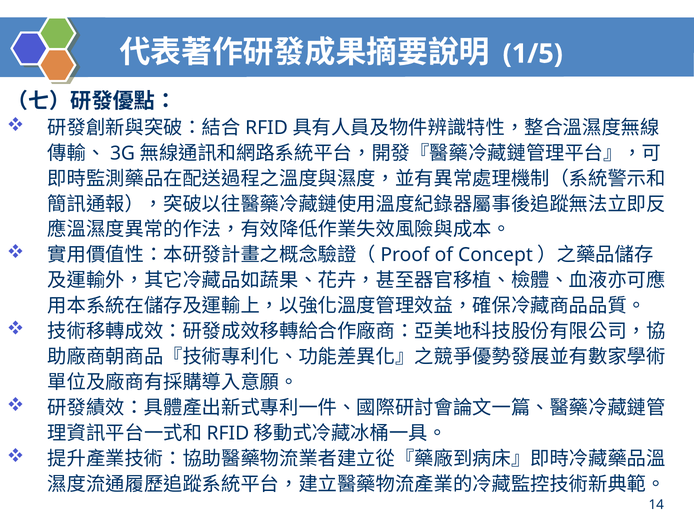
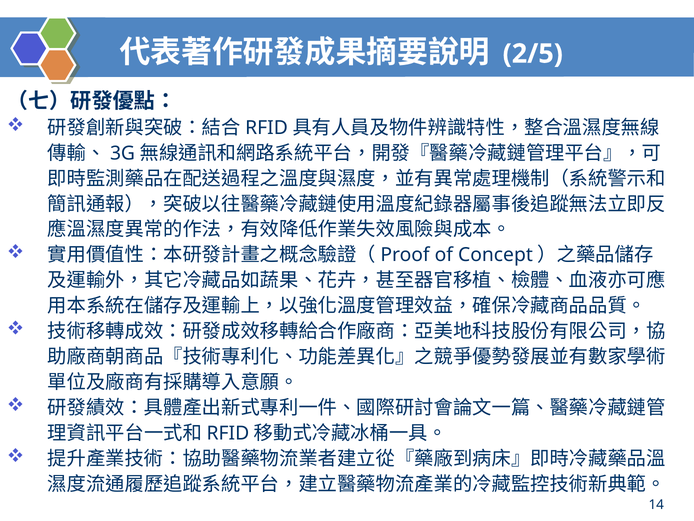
1/5: 1/5 -> 2/5
